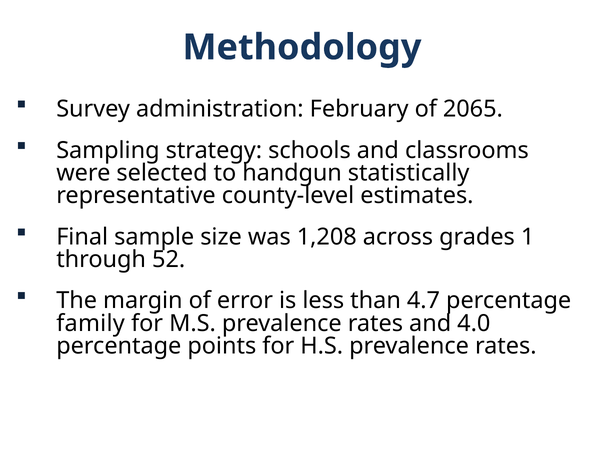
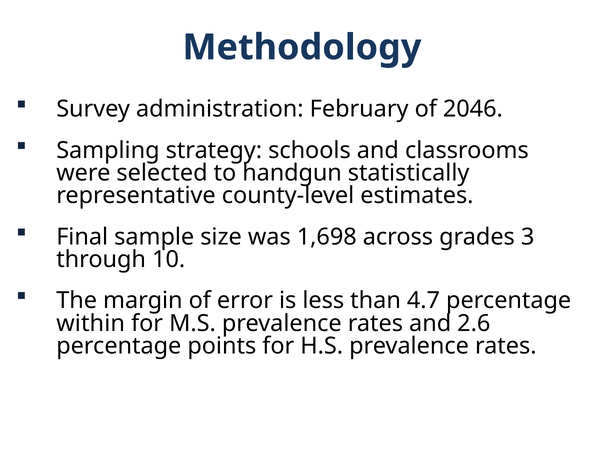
2065: 2065 -> 2046
1,208: 1,208 -> 1,698
1: 1 -> 3
52: 52 -> 10
family: family -> within
4.0: 4.0 -> 2.6
